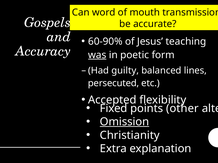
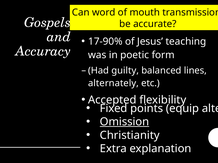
60-90%: 60-90% -> 17-90%
was underline: present -> none
persecuted: persecuted -> alternately
other: other -> equip
